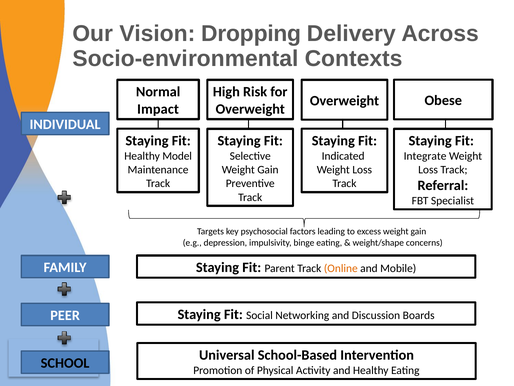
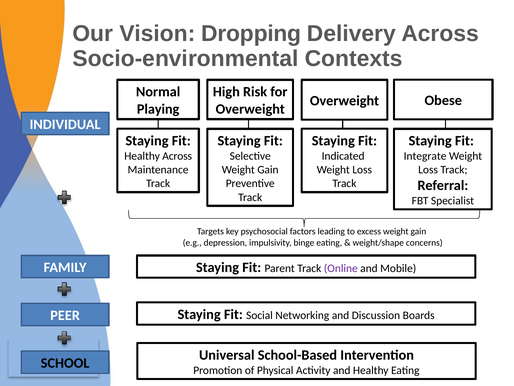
Impact: Impact -> Playing
Healthy Model: Model -> Across
Online colour: orange -> purple
